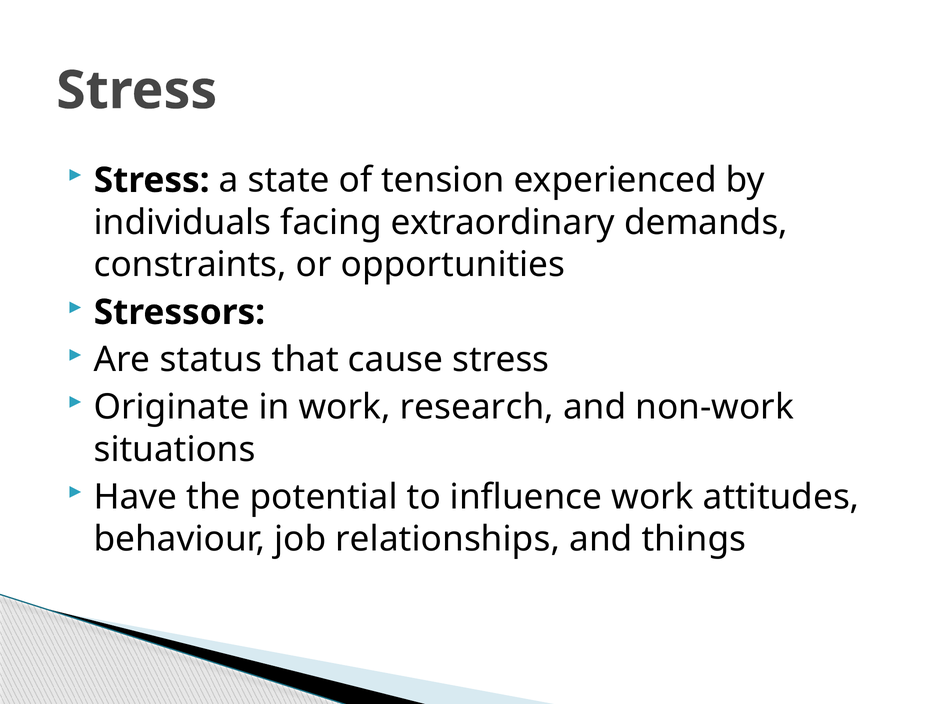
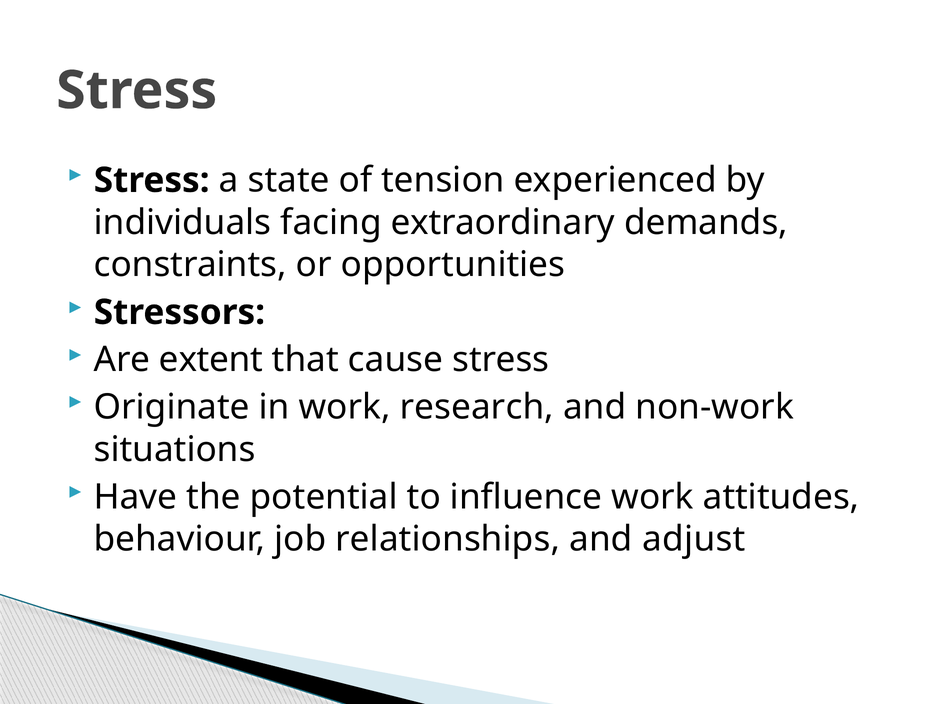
status: status -> extent
things: things -> adjust
